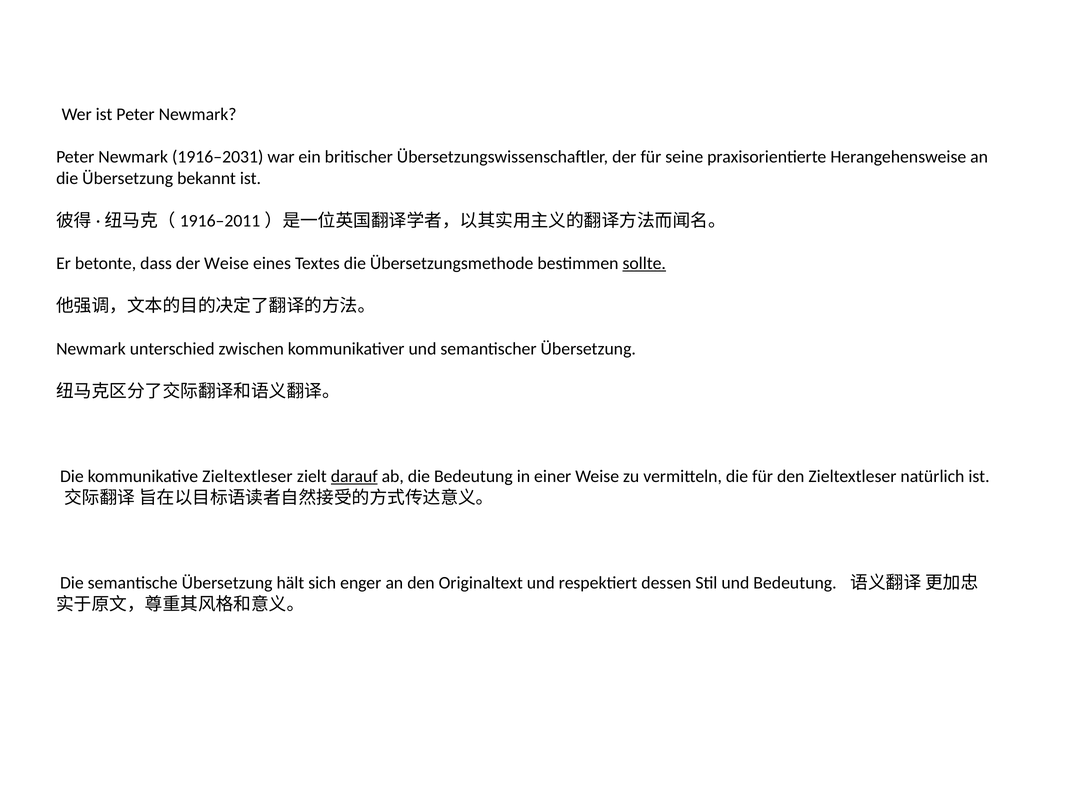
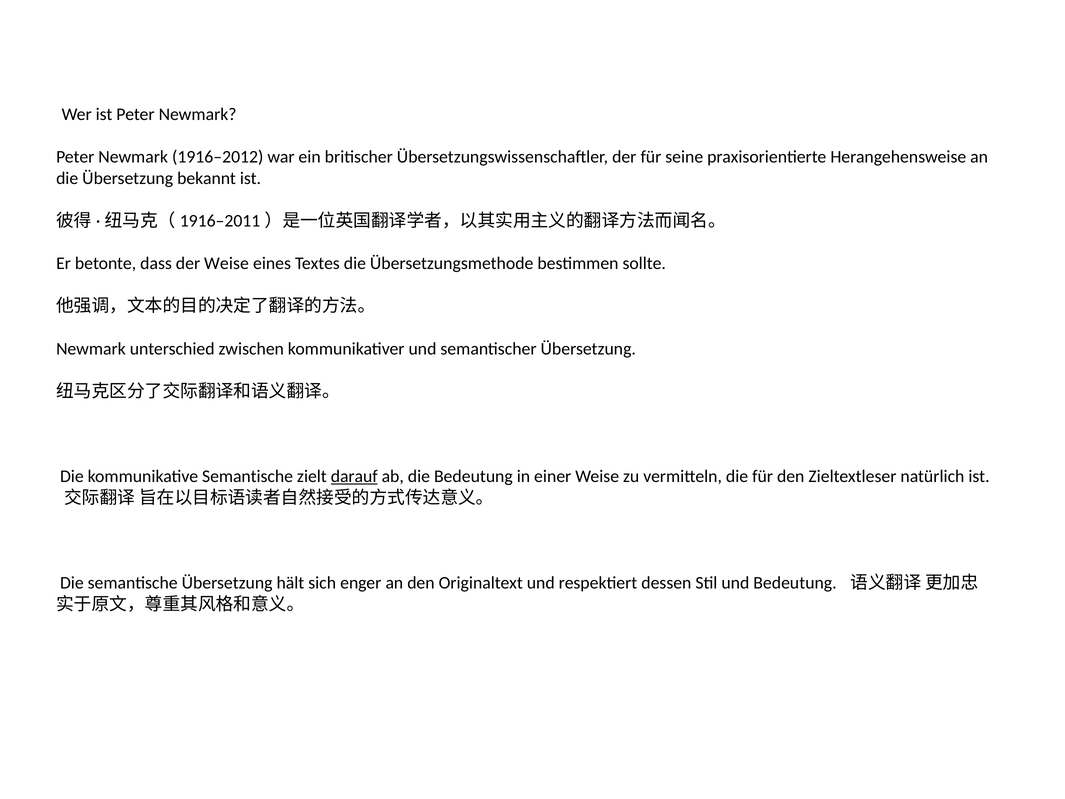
1916–2031: 1916–2031 -> 1916–2012
sollte underline: present -> none
kommunikative Zieltextleser: Zieltextleser -> Semantische
